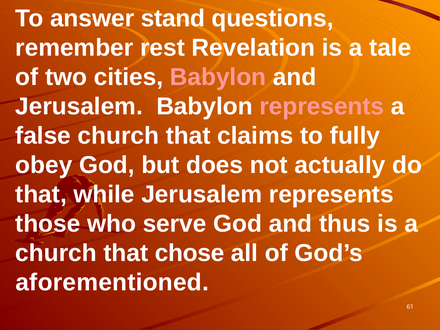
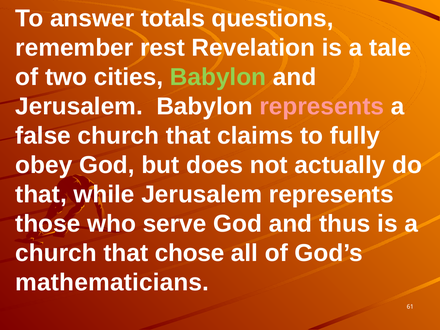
stand: stand -> totals
Babylon at (218, 77) colour: pink -> light green
aforementioned: aforementioned -> mathematicians
